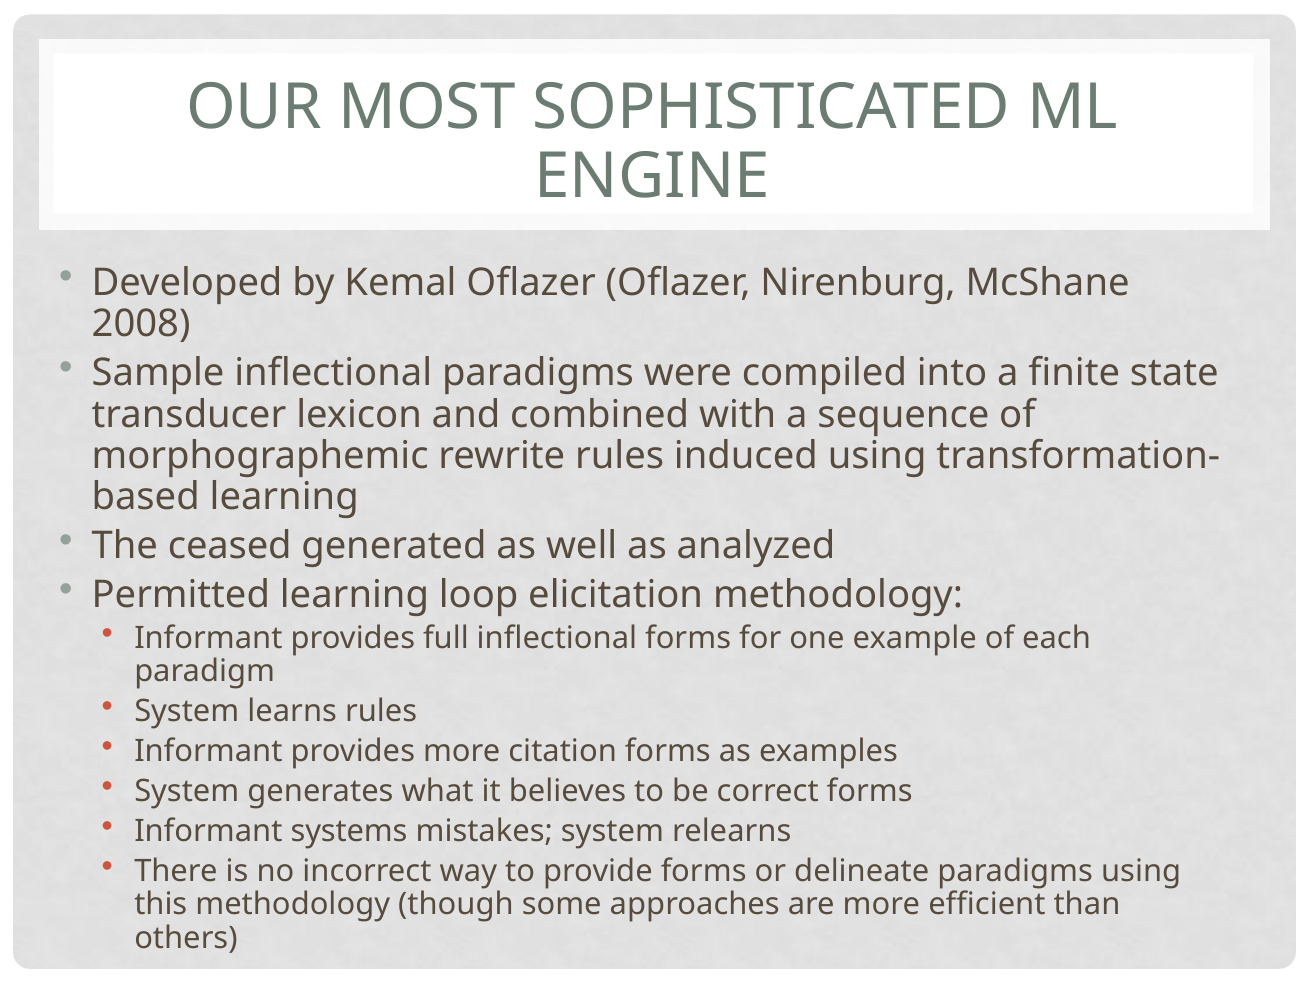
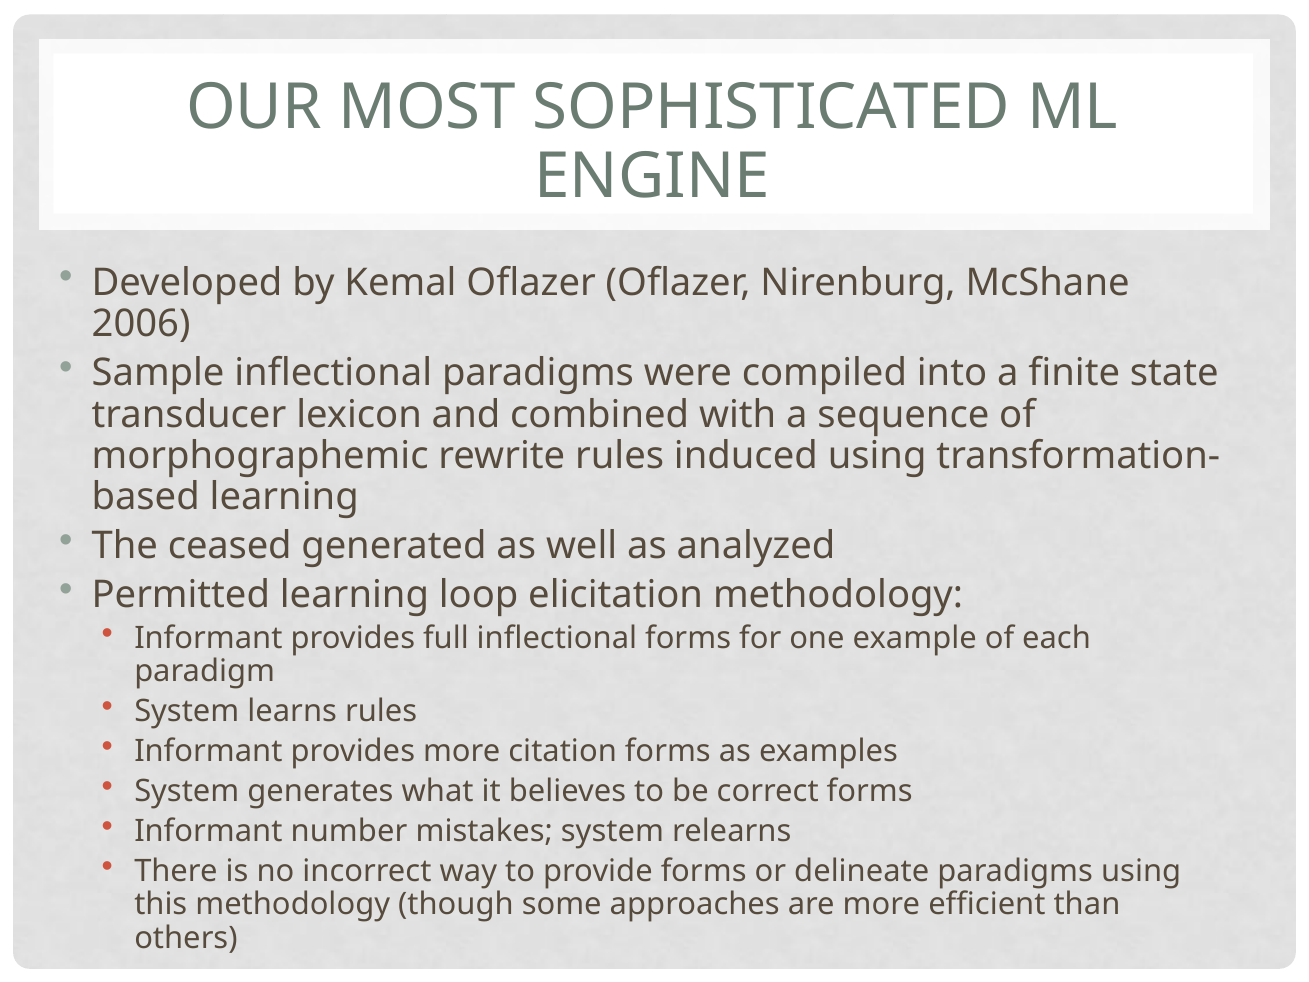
2008: 2008 -> 2006
systems: systems -> number
